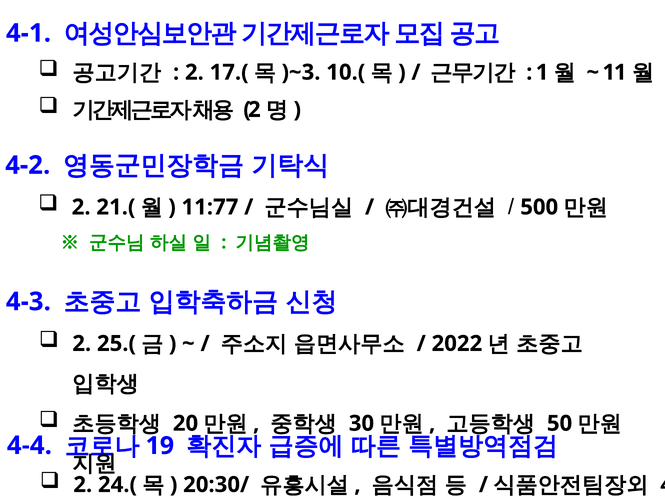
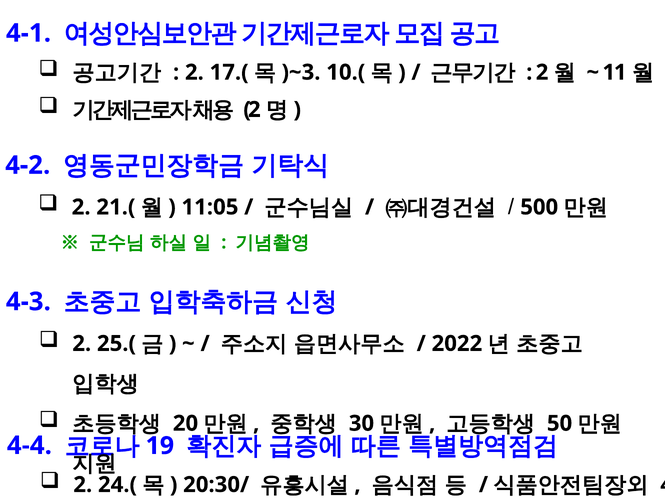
1 at (542, 72): 1 -> 2
11:77: 11:77 -> 11:05
